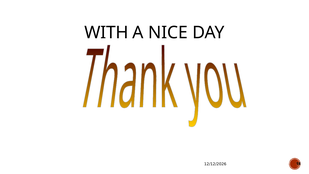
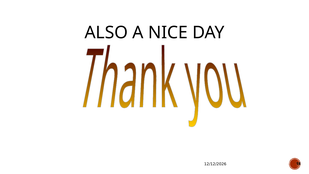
WITH: WITH -> ALSO
